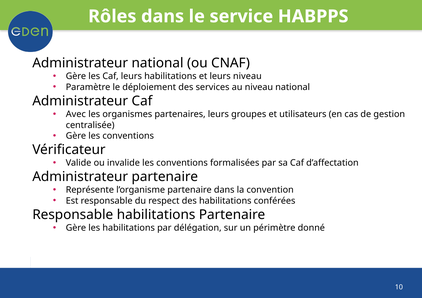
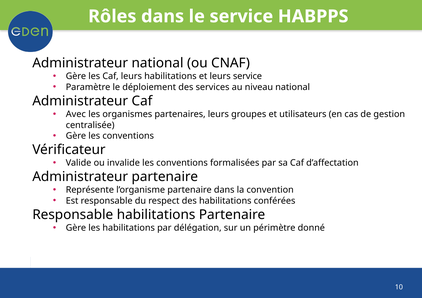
leurs niveau: niveau -> service
